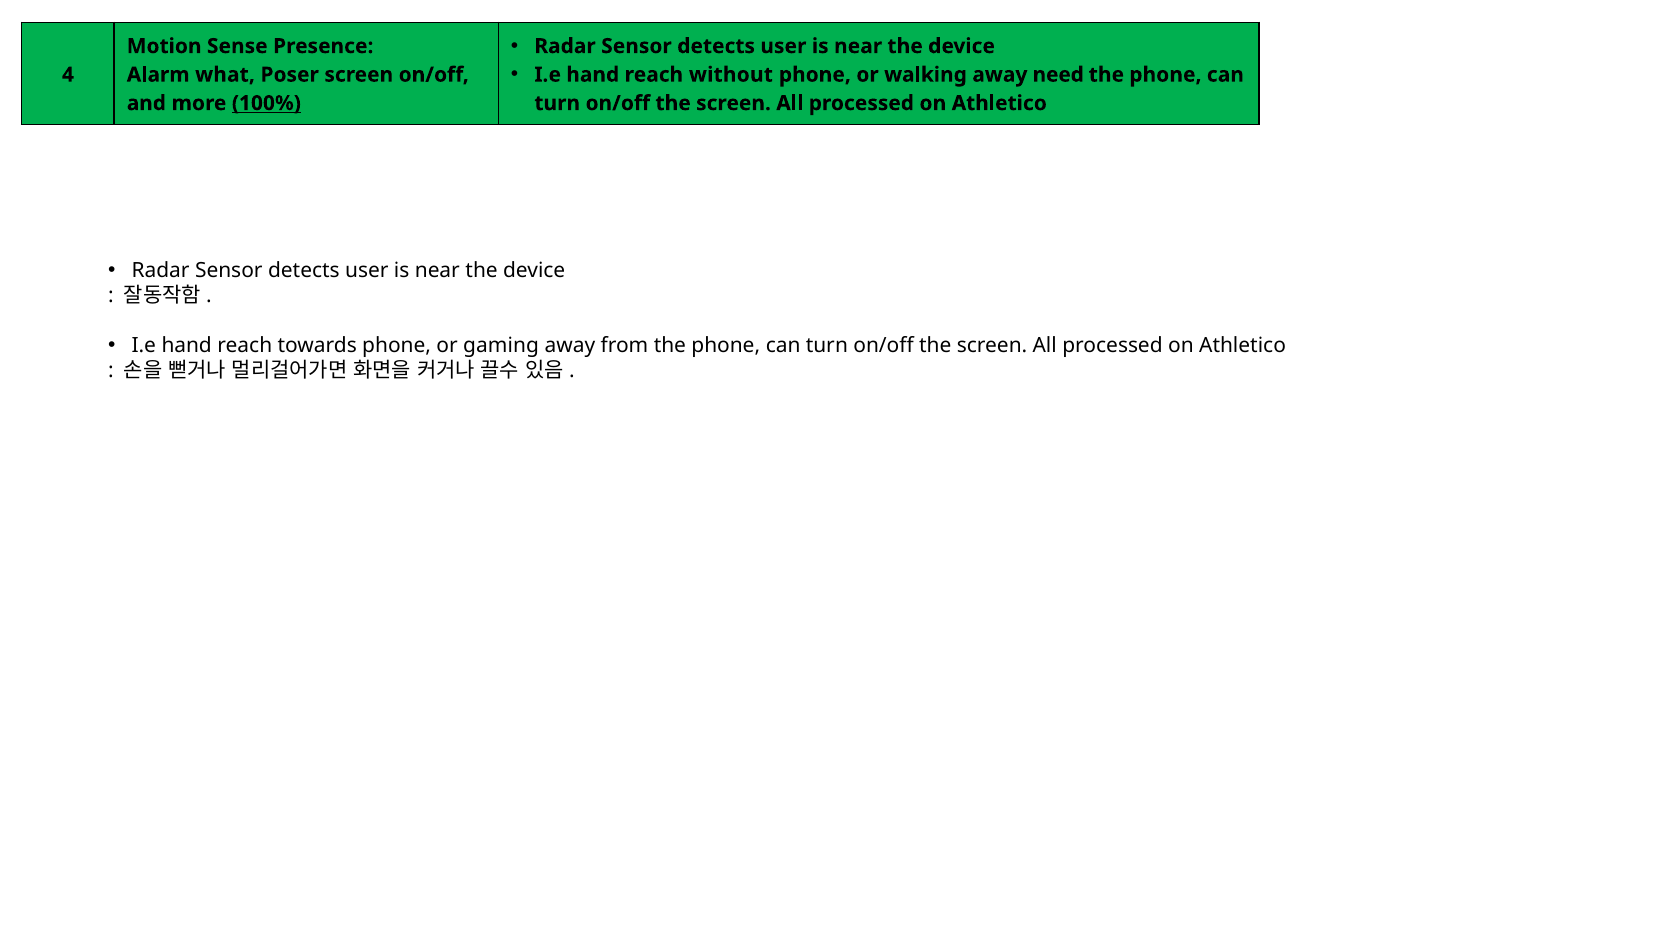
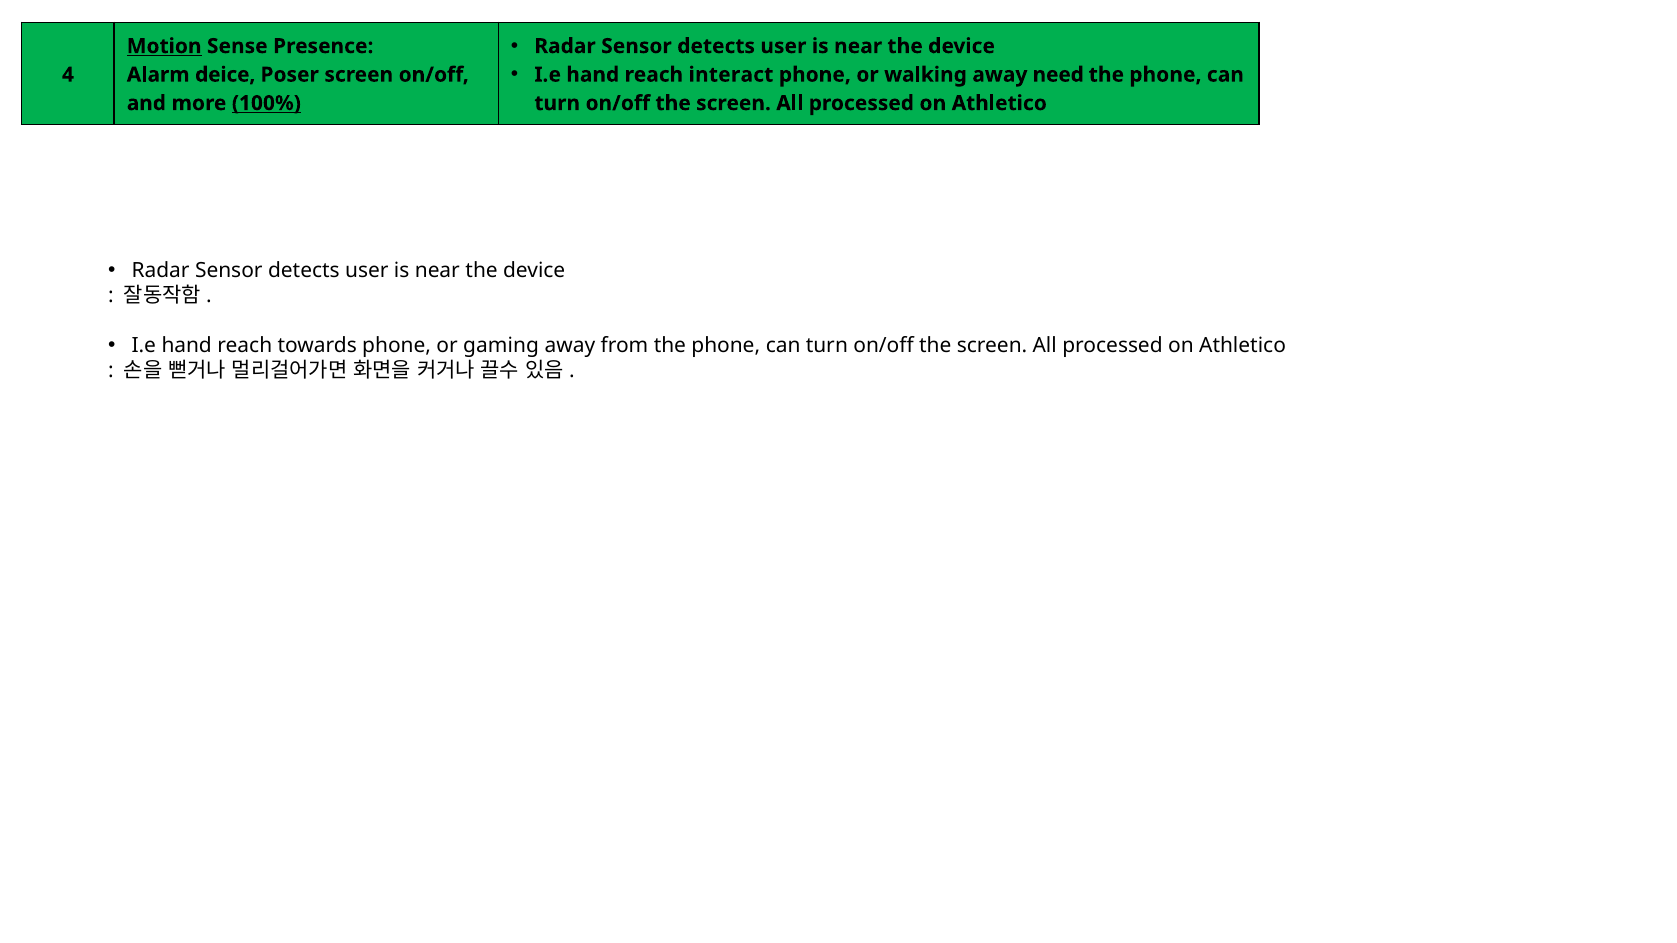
Motion underline: none -> present
without: without -> interact
what: what -> deice
